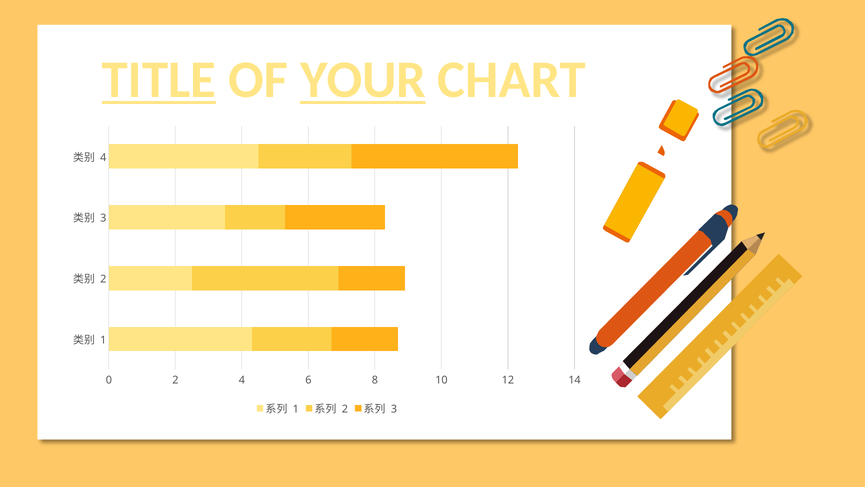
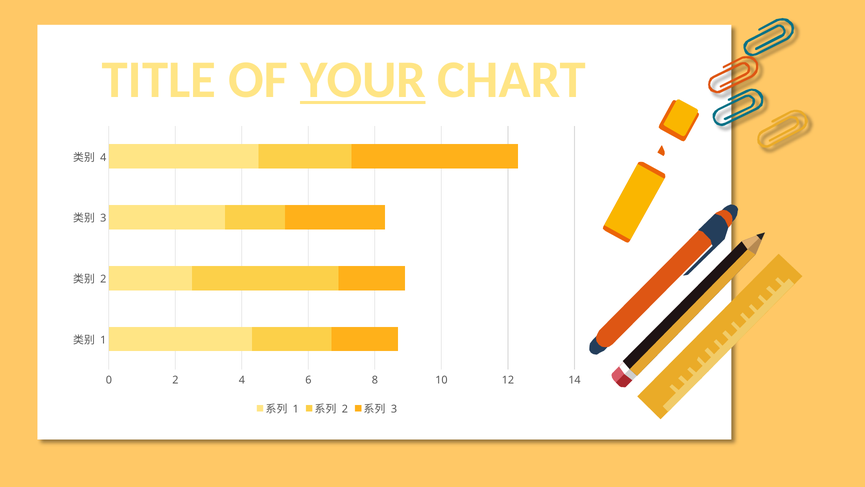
TITLE underline: present -> none
